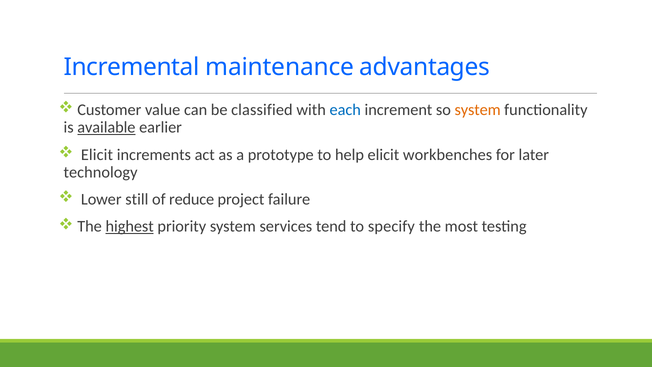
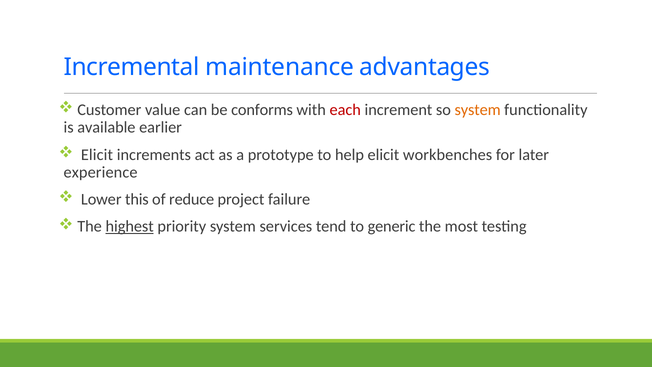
classified: classified -> conforms
each colour: blue -> red
available underline: present -> none
technology: technology -> experience
still: still -> this
specify: specify -> generic
